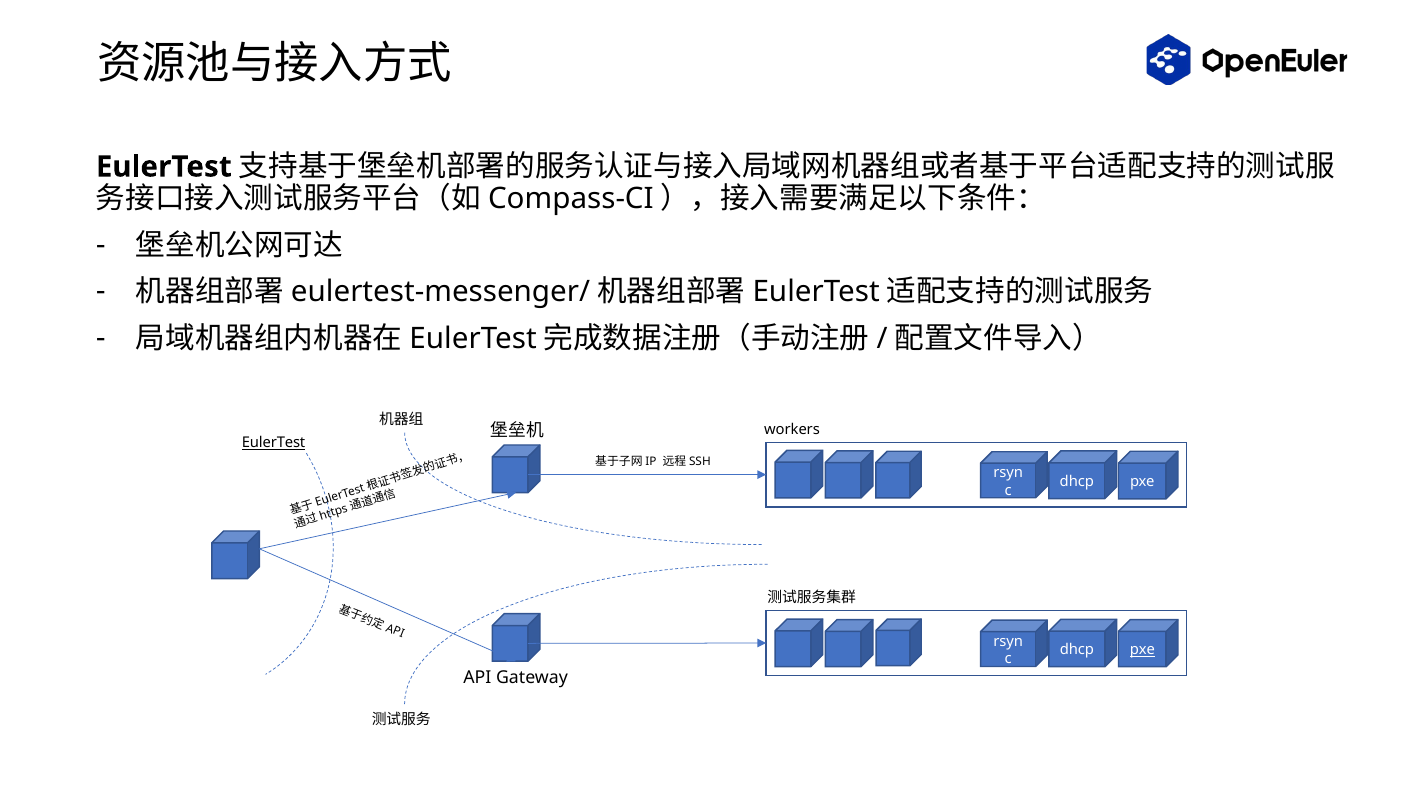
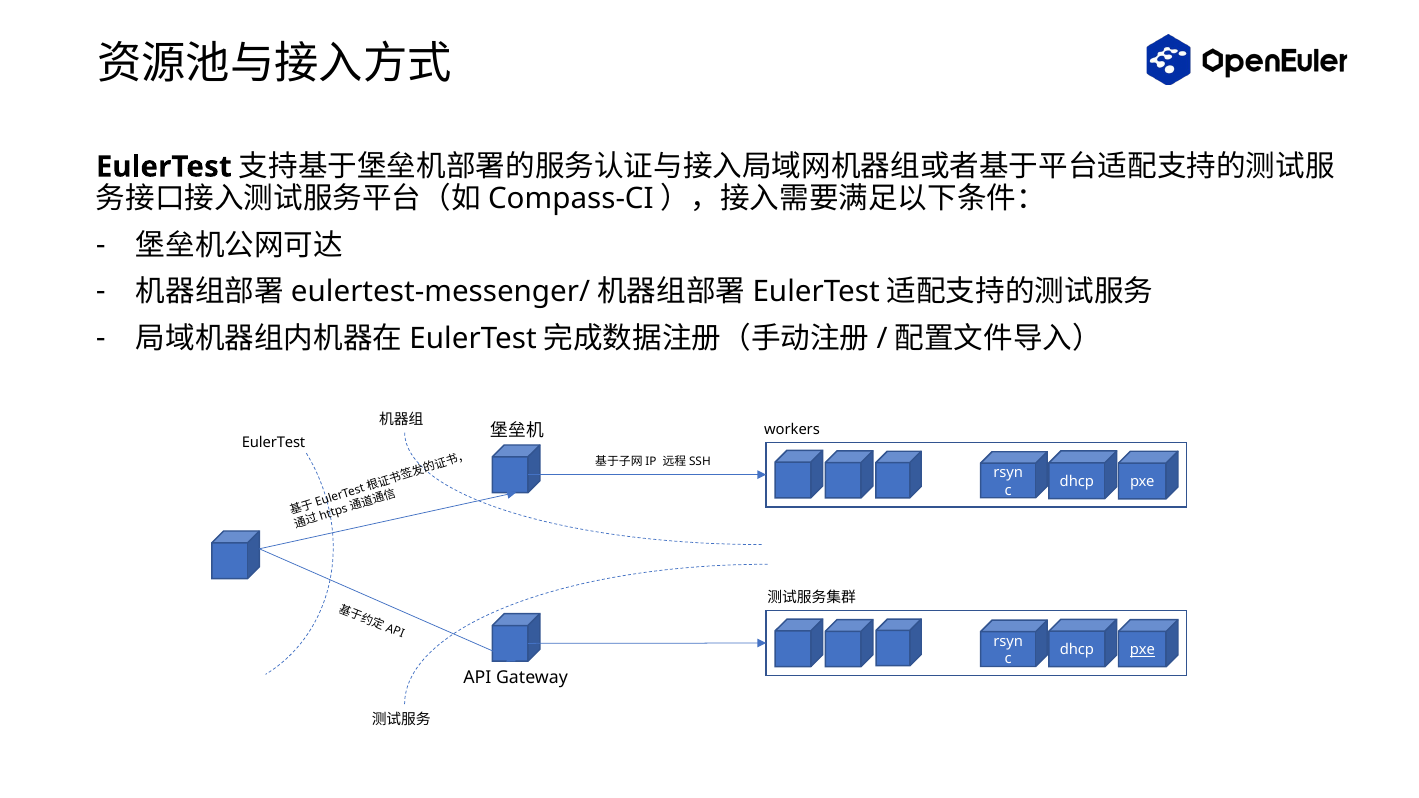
EulerTest at (274, 443) underline: present -> none
